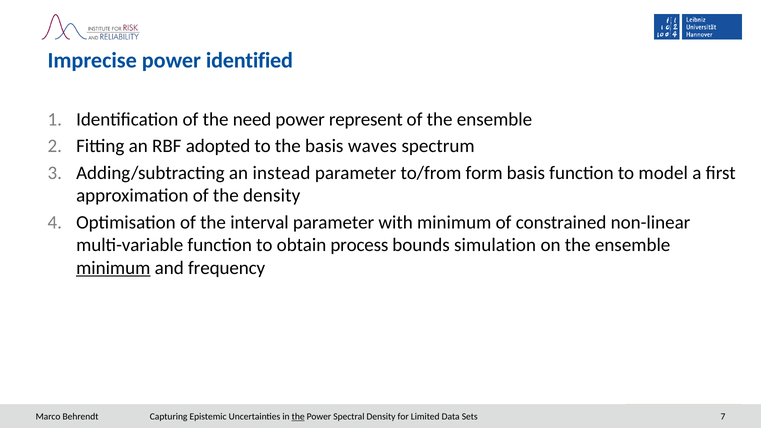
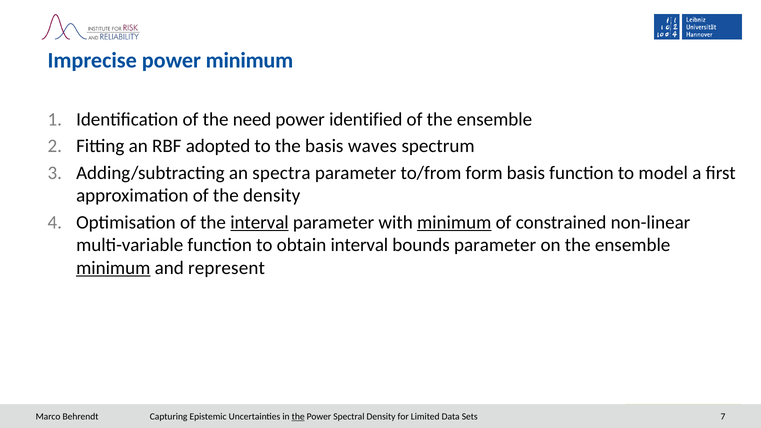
power identified: identified -> minimum
represent: represent -> identified
instead: instead -> spectra
interval at (259, 222) underline: none -> present
minimum at (454, 222) underline: none -> present
obtain process: process -> interval
bounds simulation: simulation -> parameter
frequency: frequency -> represent
